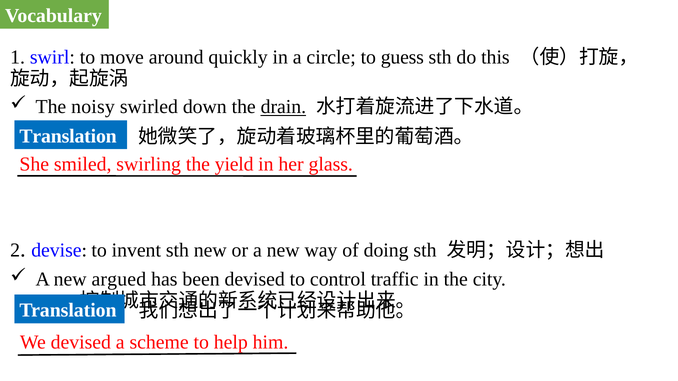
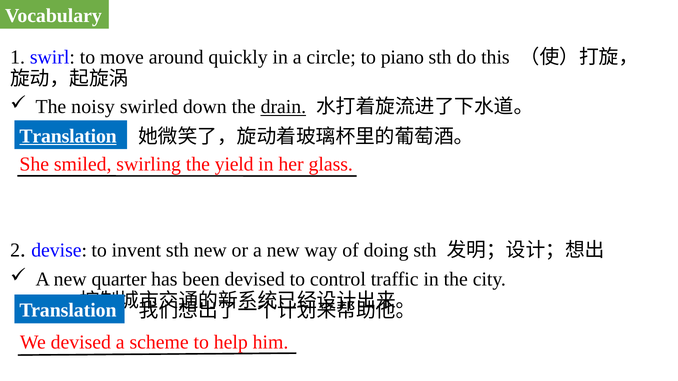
guess: guess -> piano
Translation at (68, 136) underline: none -> present
argued: argued -> quarter
